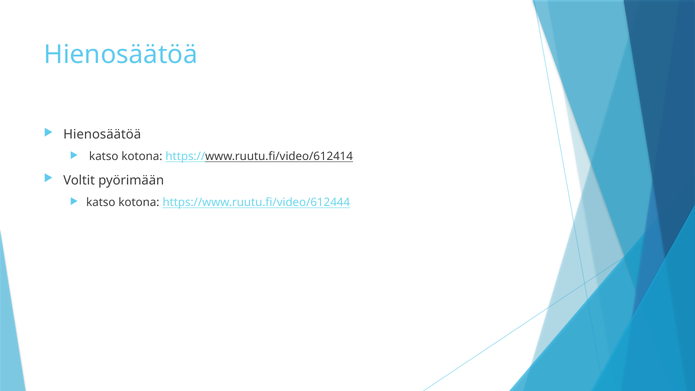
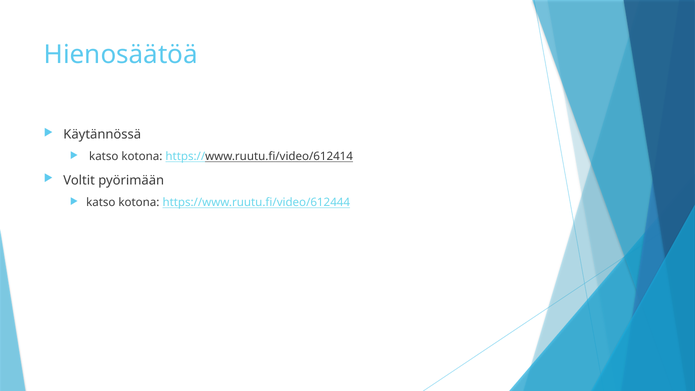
Hienosäätöä at (102, 135): Hienosäätöä -> Käytännössä
